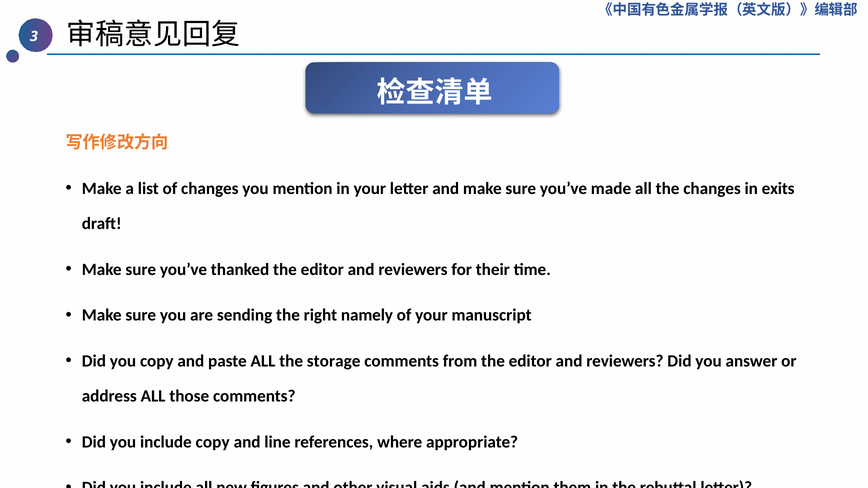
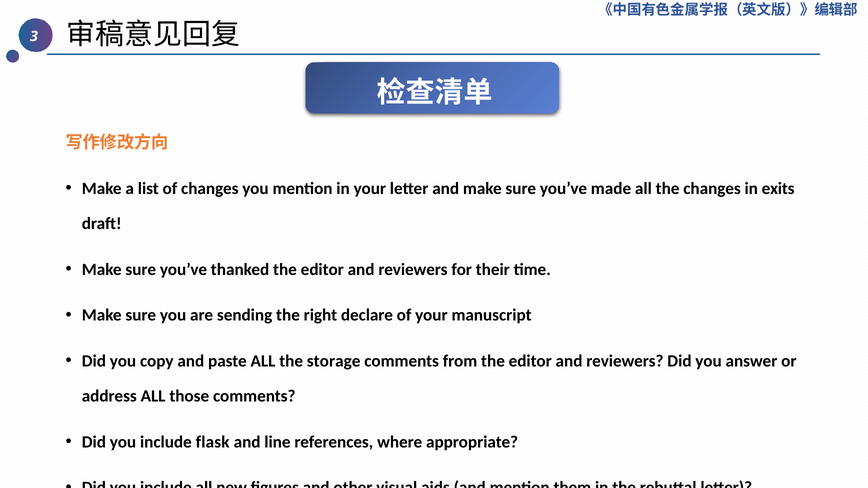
namely: namely -> declare
include copy: copy -> flask
